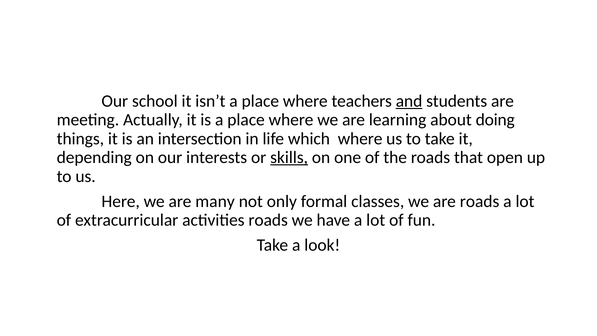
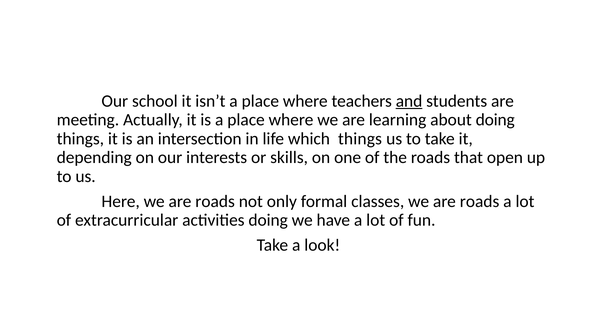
which where: where -> things
skills underline: present -> none
Here we are many: many -> roads
activities roads: roads -> doing
